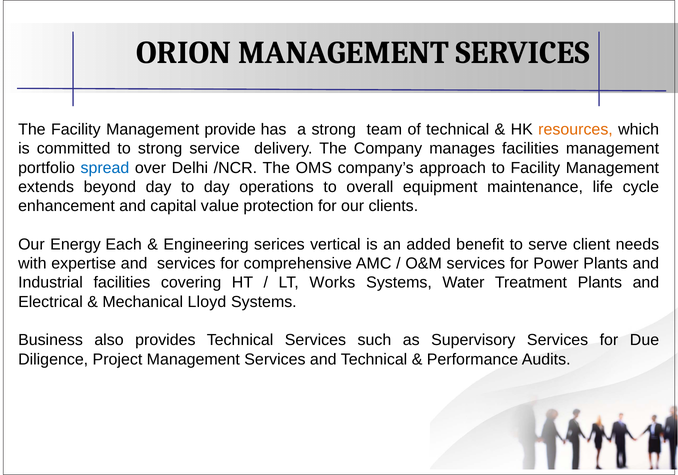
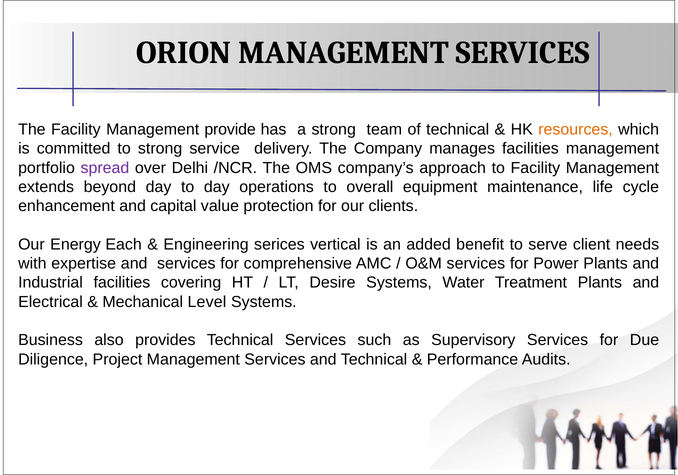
spread colour: blue -> purple
Works: Works -> Desire
Lloyd: Lloyd -> Level
